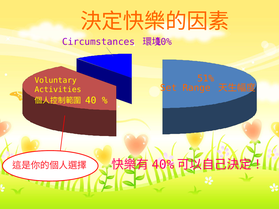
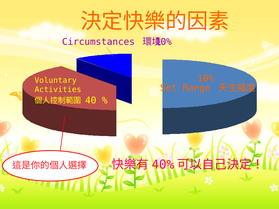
51% at (206, 79): 51% -> 10%
